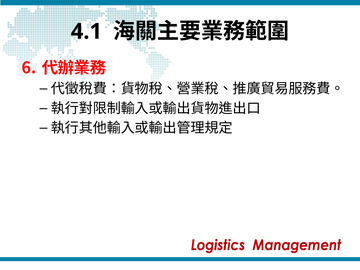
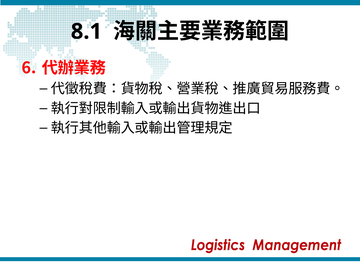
4.1: 4.1 -> 8.1
